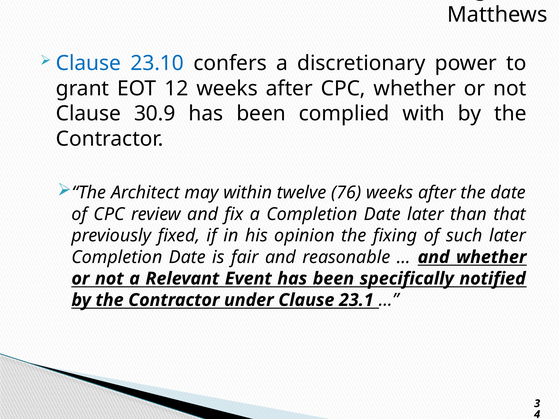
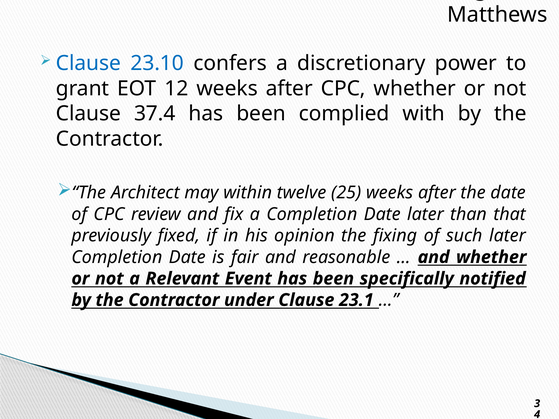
30.9: 30.9 -> 37.4
76: 76 -> 25
